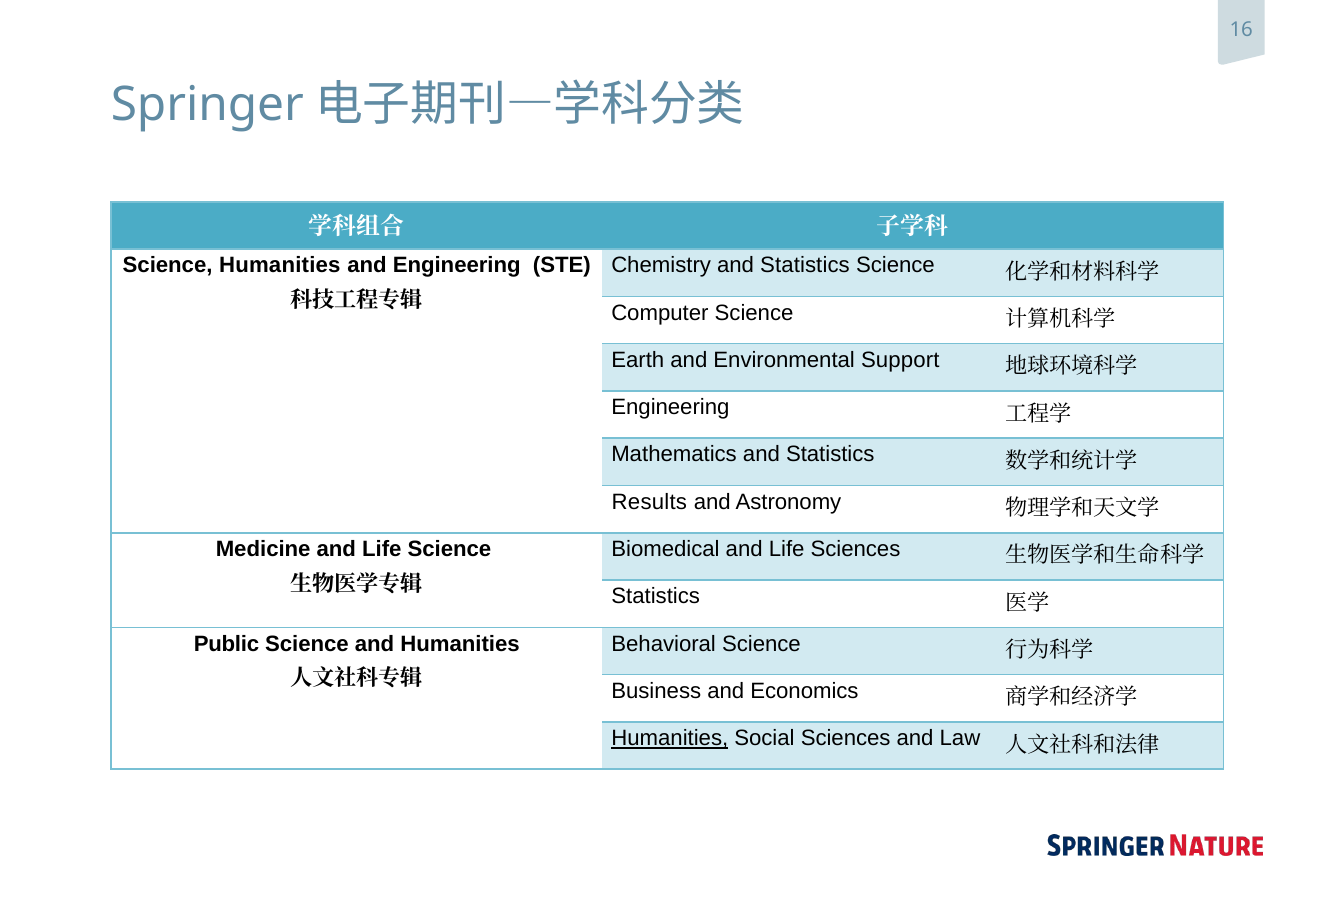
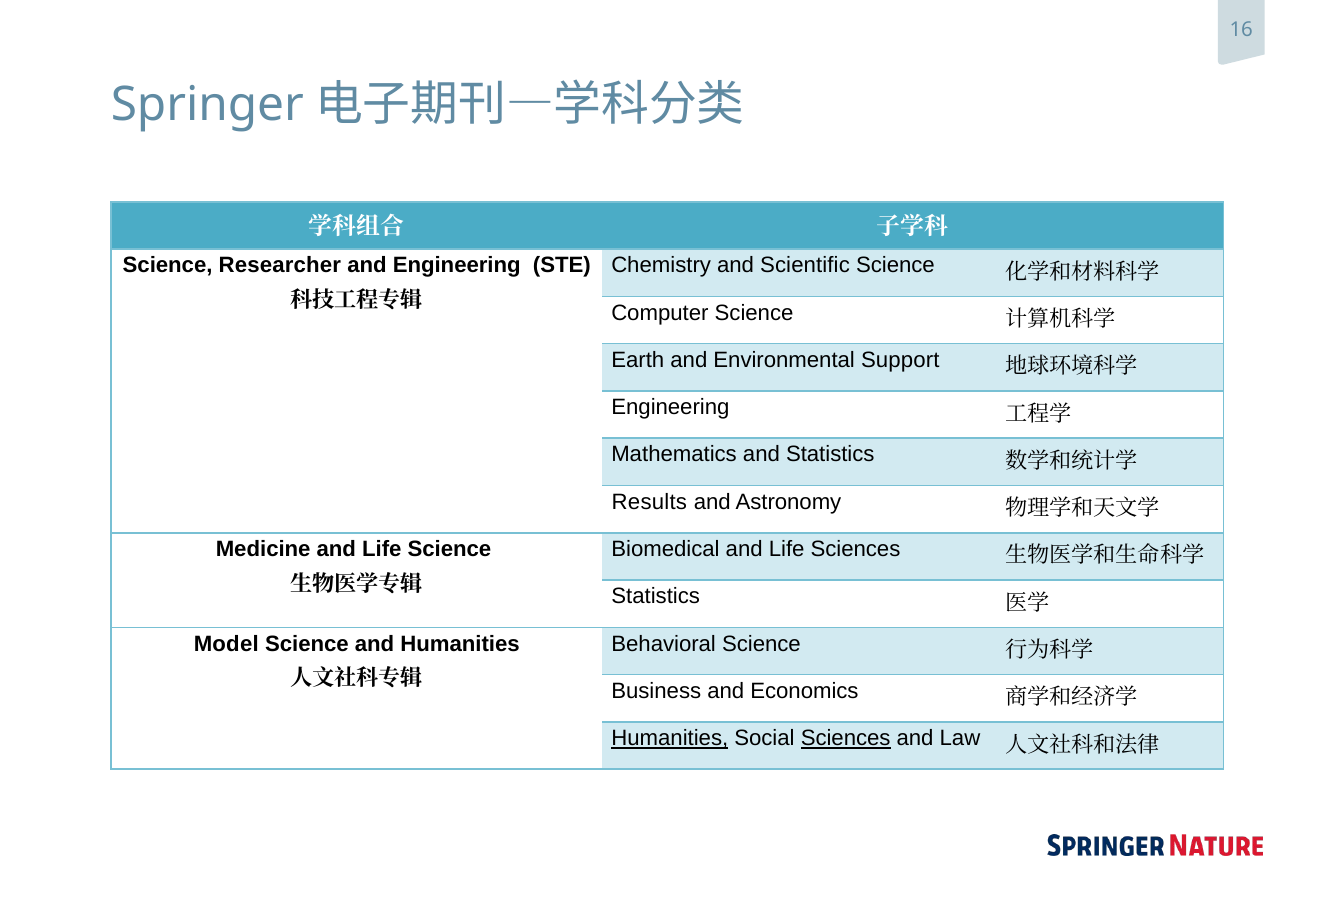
Science Humanities: Humanities -> Researcher
Chemistry and Statistics: Statistics -> Scientific
Public: Public -> Model
Sciences at (846, 739) underline: none -> present
